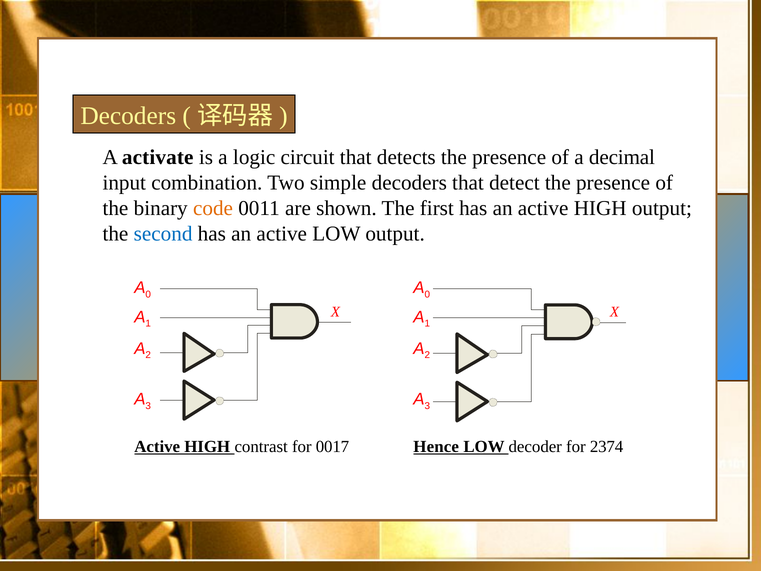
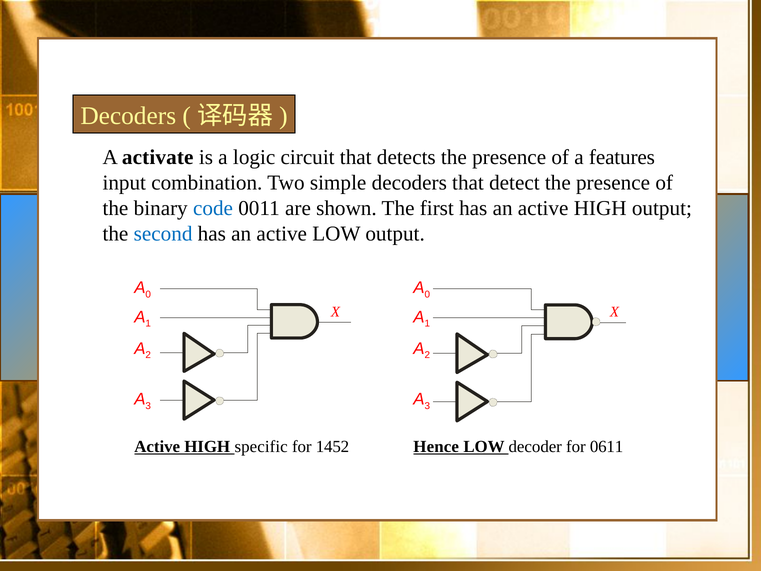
decimal: decimal -> features
code colour: orange -> blue
contrast: contrast -> specific
0017: 0017 -> 1452
2374: 2374 -> 0611
